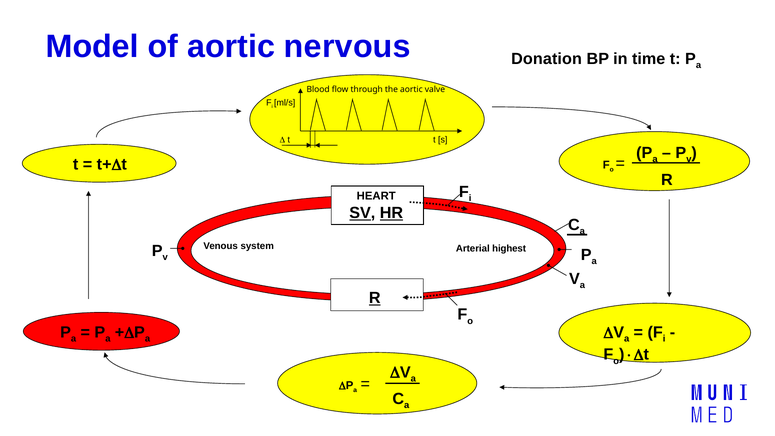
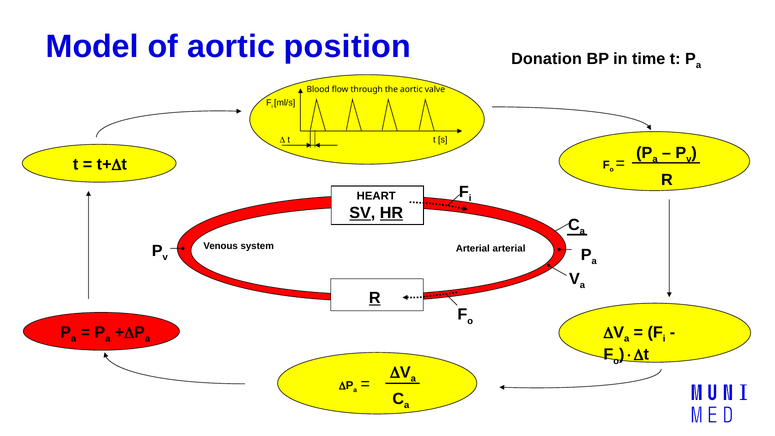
nervous: nervous -> position
Arterial highest: highest -> arterial
